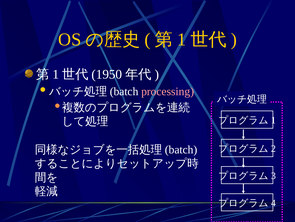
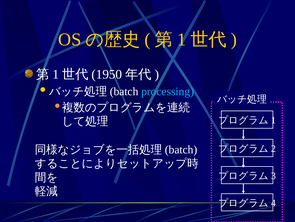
processing colour: pink -> light blue
